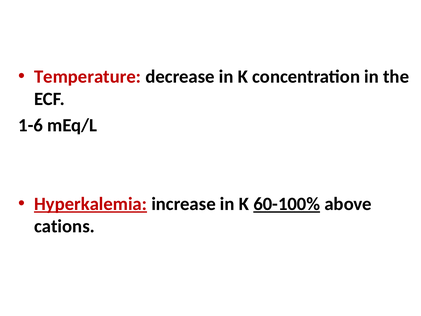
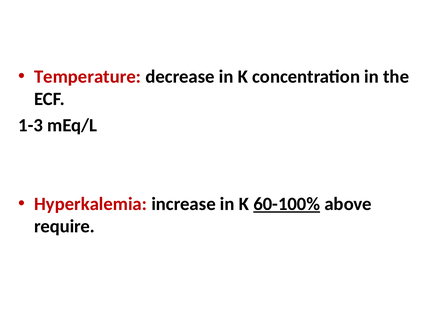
1-6: 1-6 -> 1-3
Hyperkalemia underline: present -> none
cations: cations -> require
